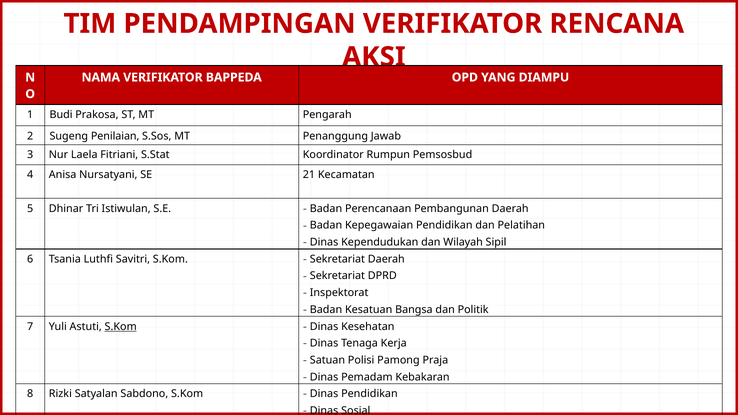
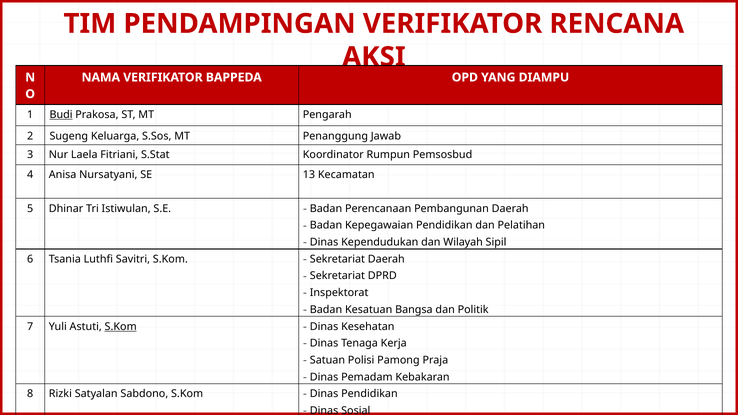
Budi underline: none -> present
Penilaian: Penilaian -> Keluarga
21: 21 -> 13
